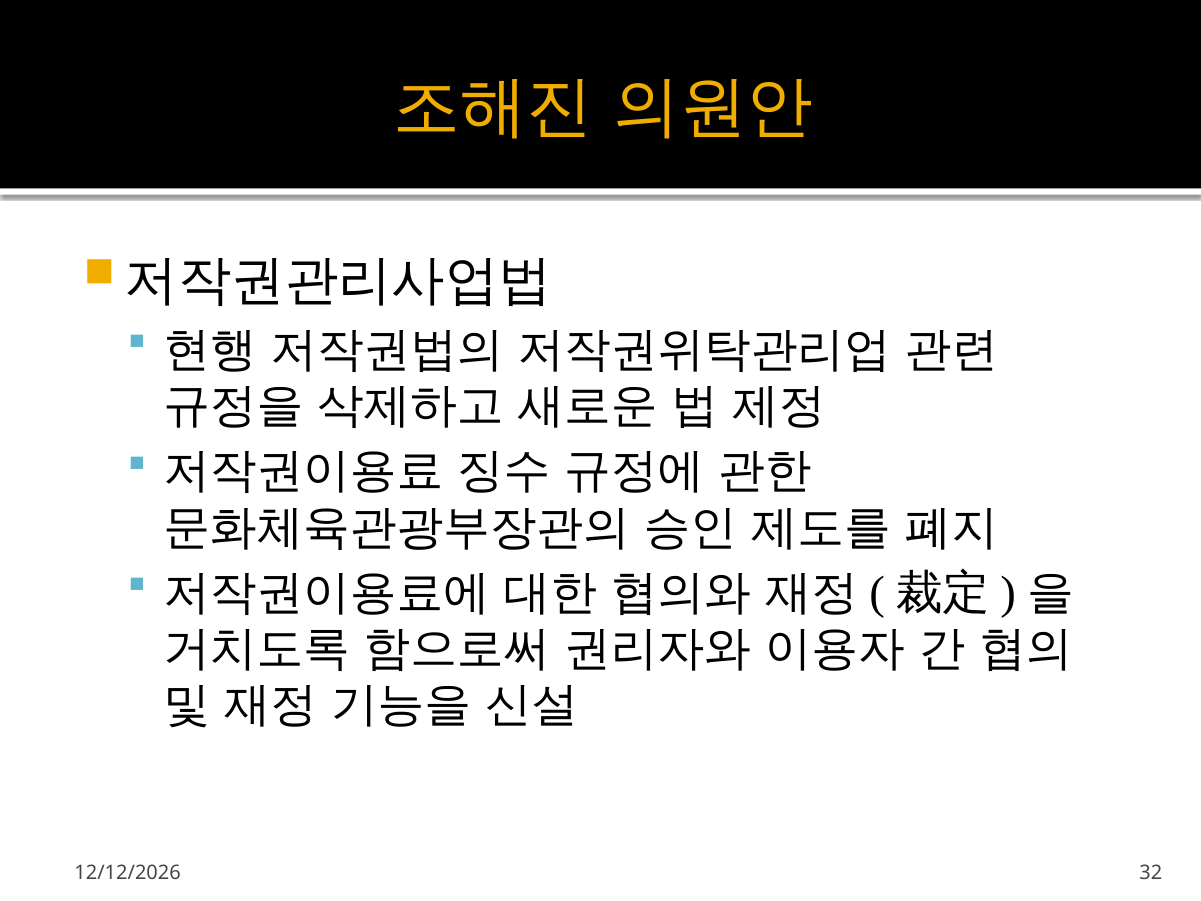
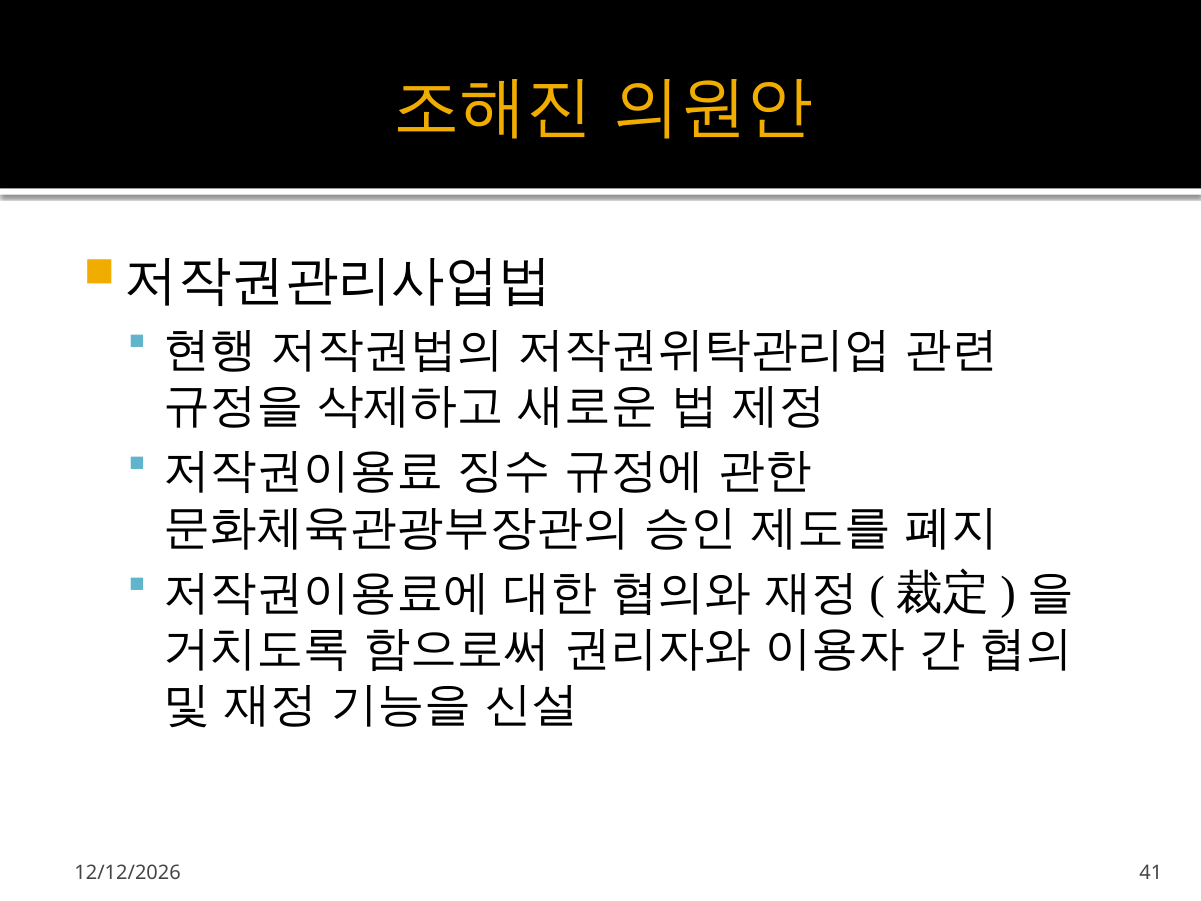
32: 32 -> 41
